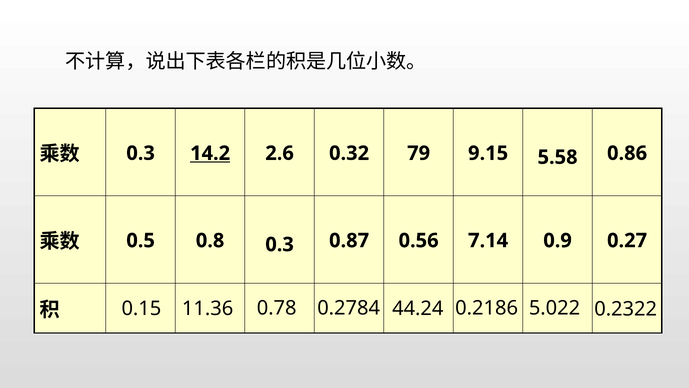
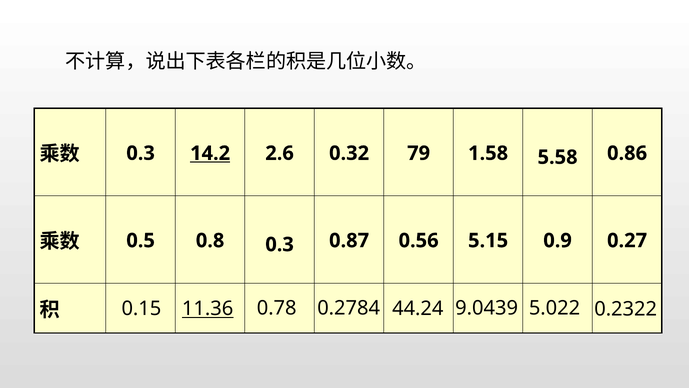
9.15: 9.15 -> 1.58
7.14: 7.14 -> 5.15
11.36 underline: none -> present
0.2186: 0.2186 -> 9.0439
